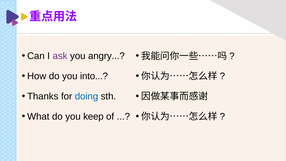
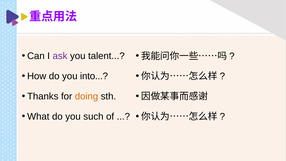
angry: angry -> talent
doing colour: blue -> orange
keep: keep -> such
